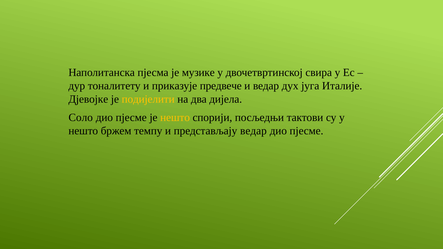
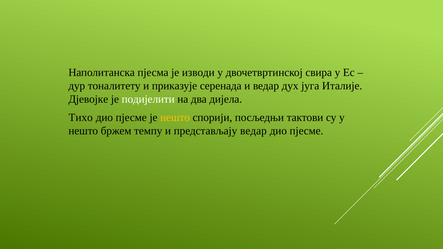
музике: музике -> изводи
предвече: предвече -> серенада
подијелити colour: yellow -> white
Соло: Соло -> Тихо
